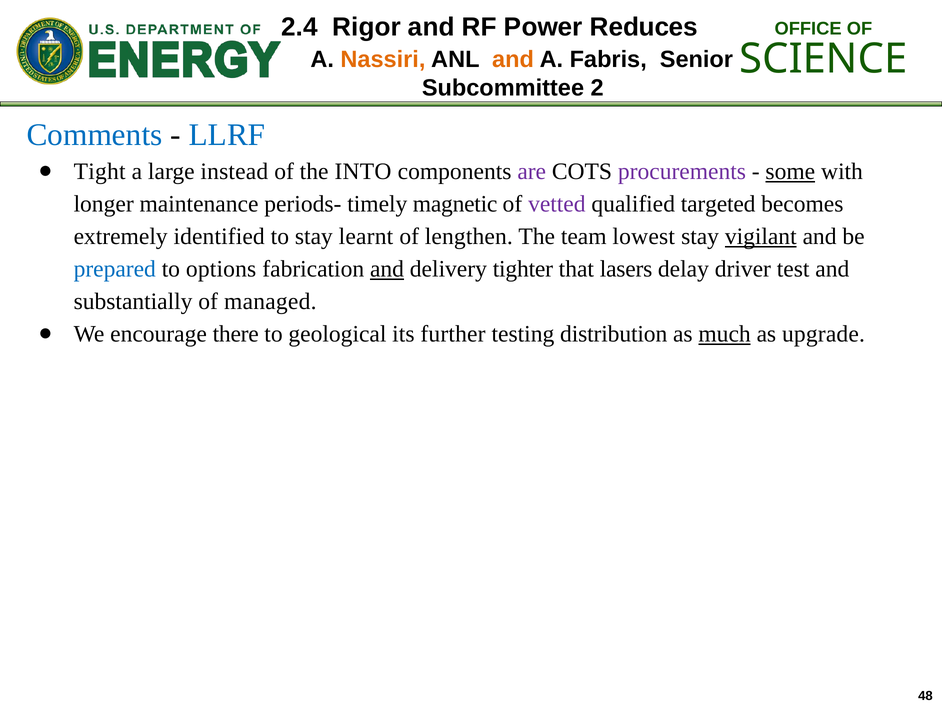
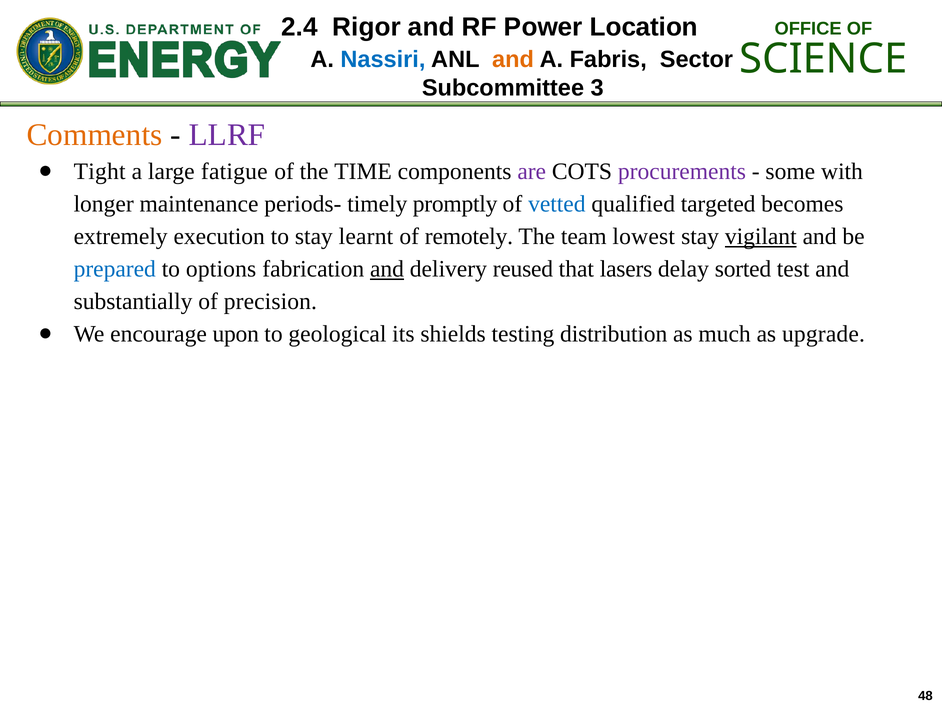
Reduces: Reduces -> Location
Nassiri colour: orange -> blue
Senior: Senior -> Sector
2: 2 -> 3
Comments colour: blue -> orange
LLRF colour: blue -> purple
instead: instead -> fatigue
INTO: INTO -> TIME
some underline: present -> none
magnetic: magnetic -> promptly
vetted colour: purple -> blue
identified: identified -> execution
lengthen: lengthen -> remotely
tighter: tighter -> reused
driver: driver -> sorted
managed: managed -> precision
there: there -> upon
further: further -> shields
much underline: present -> none
